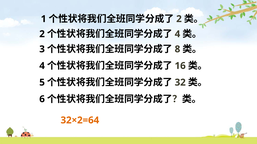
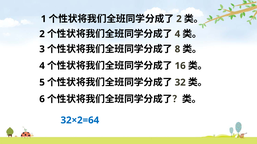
32×2=64 colour: orange -> blue
